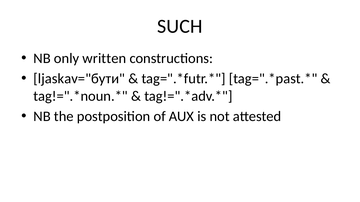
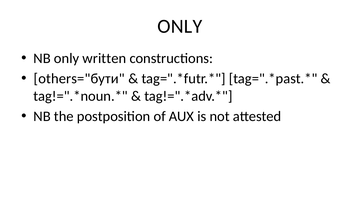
SUCH at (180, 26): SUCH -> ONLY
ljaskav="бути: ljaskav="бути -> others="бути
